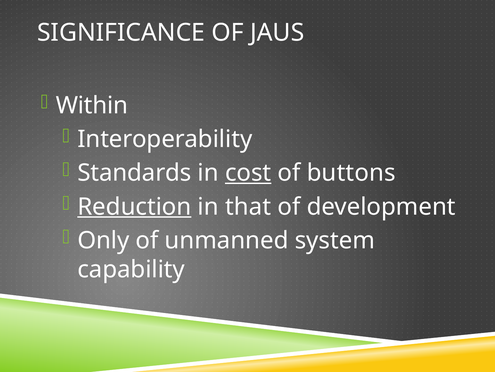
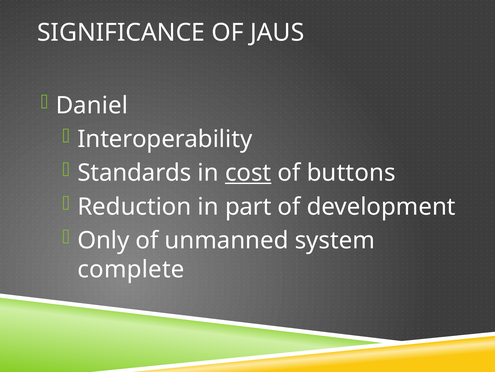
Within: Within -> Daniel
Reduction underline: present -> none
that: that -> part
capability: capability -> complete
